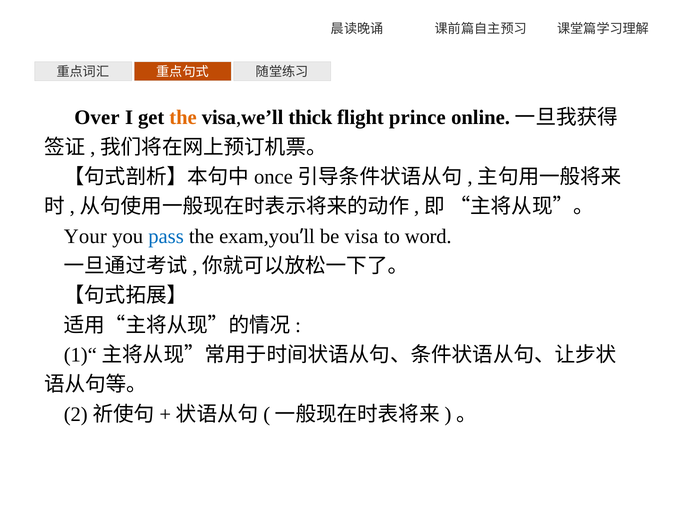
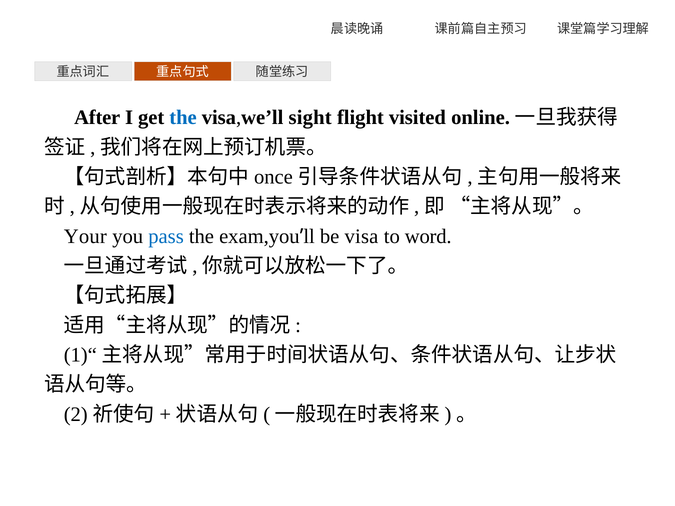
Over: Over -> After
the at (183, 118) colour: orange -> blue
thick: thick -> sight
prince: prince -> visited
